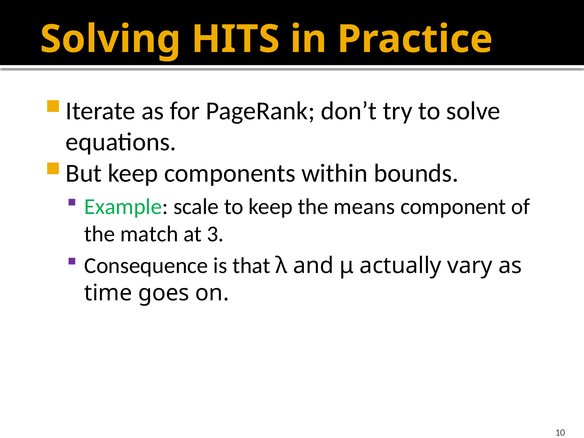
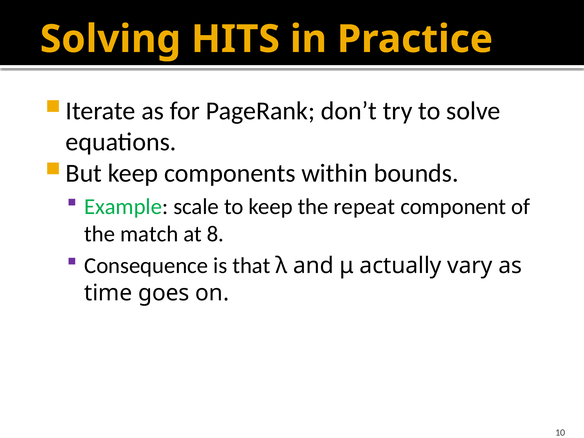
means: means -> repeat
3: 3 -> 8
